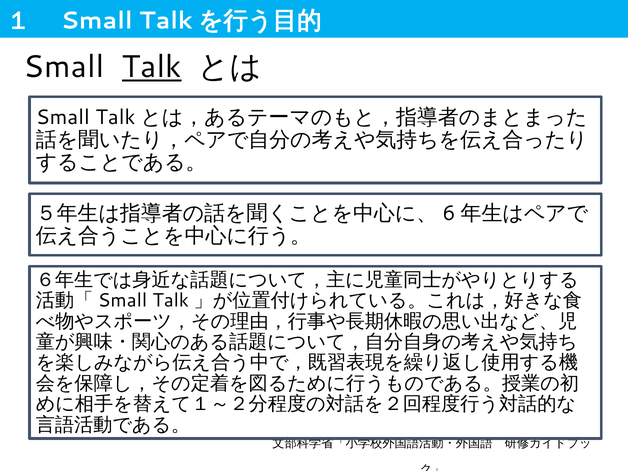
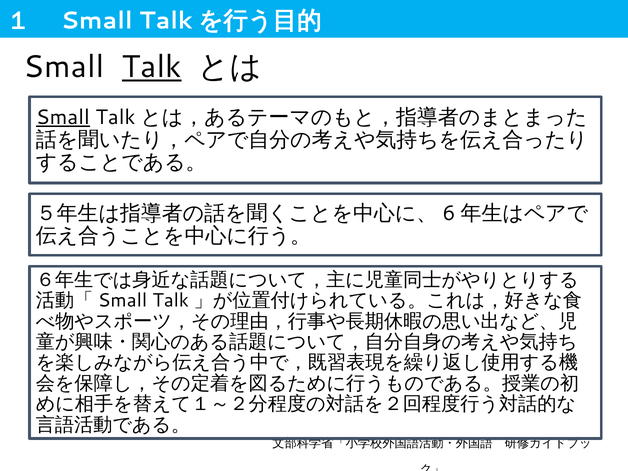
Small at (63, 117) underline: none -> present
